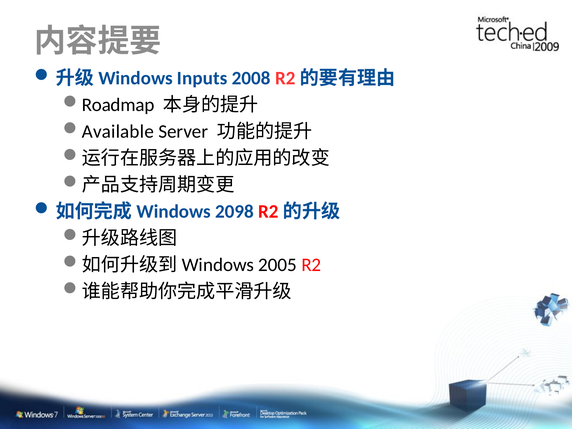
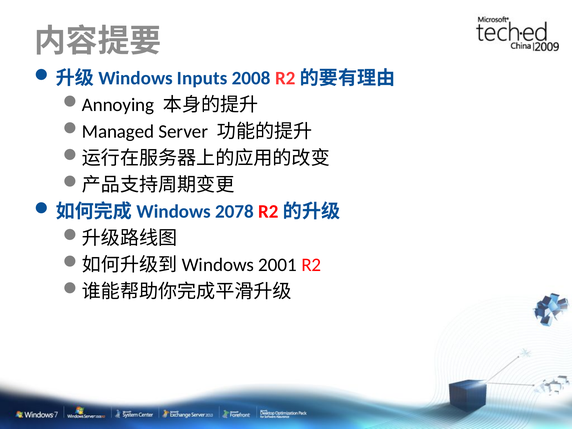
Roadmap: Roadmap -> Annoying
Available: Available -> Managed
2098: 2098 -> 2078
2005: 2005 -> 2001
